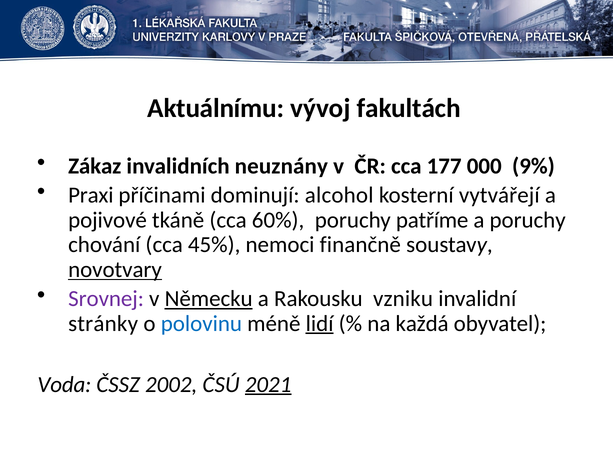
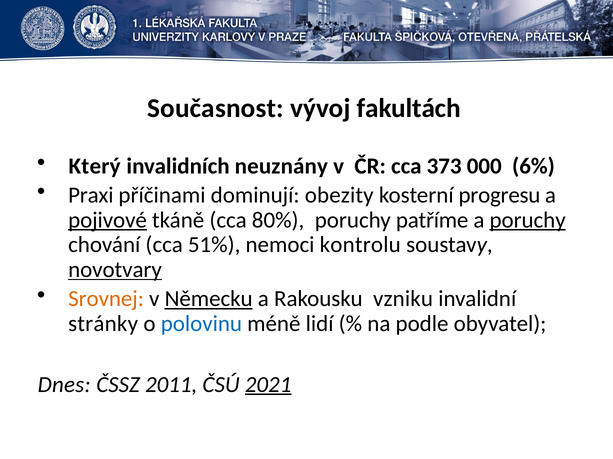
Aktuálnímu: Aktuálnímu -> Současnost
Zákaz: Zákaz -> Který
177: 177 -> 373
9%: 9% -> 6%
alcohol: alcohol -> obezity
vytvářejí: vytvářejí -> progresu
pojivové underline: none -> present
60%: 60% -> 80%
poruchy at (528, 220) underline: none -> present
45%: 45% -> 51%
finančně: finančně -> kontrolu
Srovnej colour: purple -> orange
lidí underline: present -> none
každá: každá -> podle
Voda: Voda -> Dnes
2002: 2002 -> 2011
